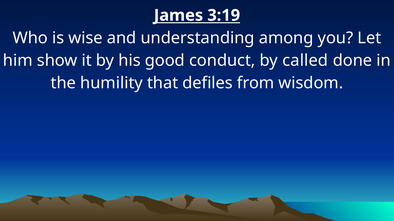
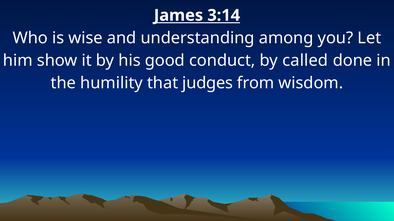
3:19: 3:19 -> 3:14
defiles: defiles -> judges
